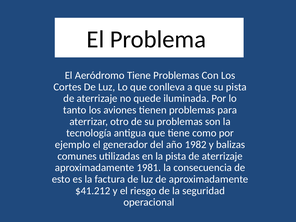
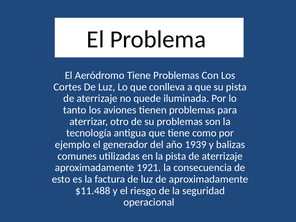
1982: 1982 -> 1939
1981: 1981 -> 1921
$41.212: $41.212 -> $11.488
